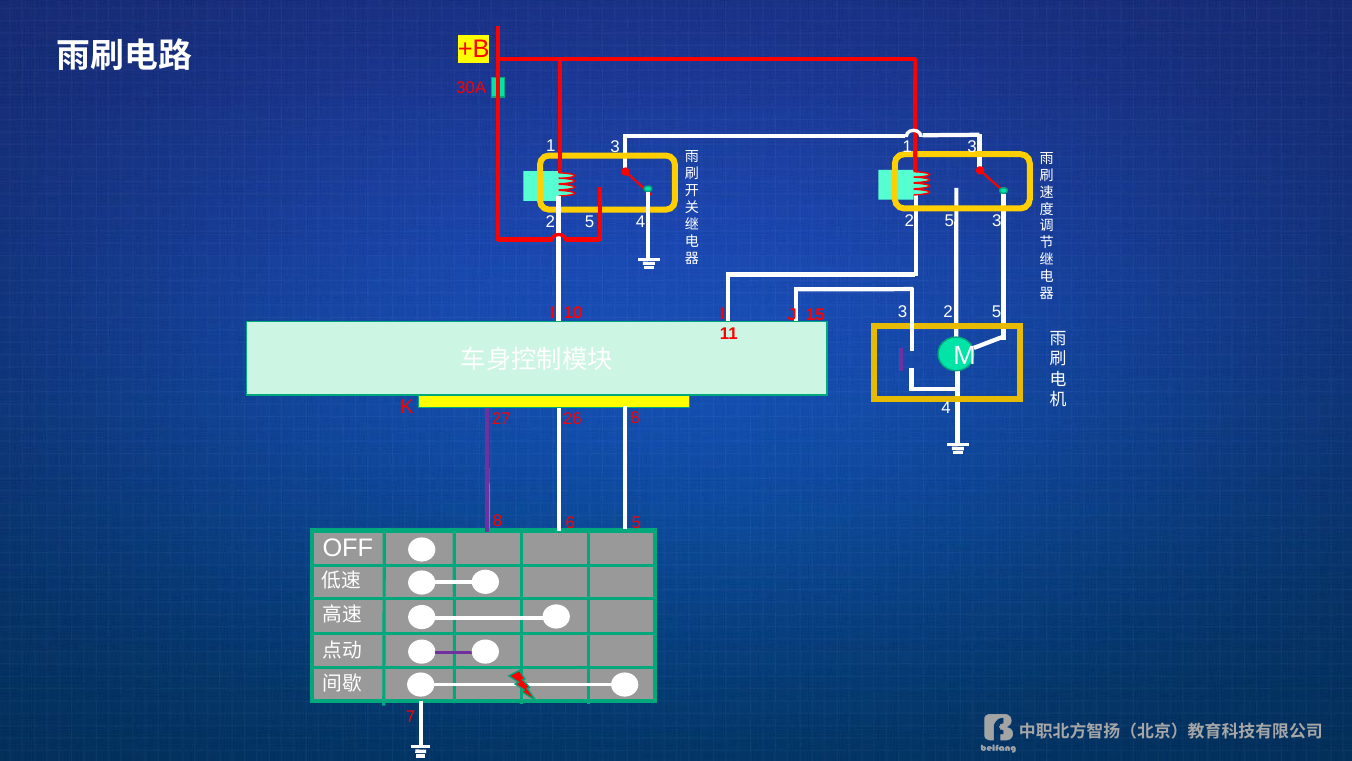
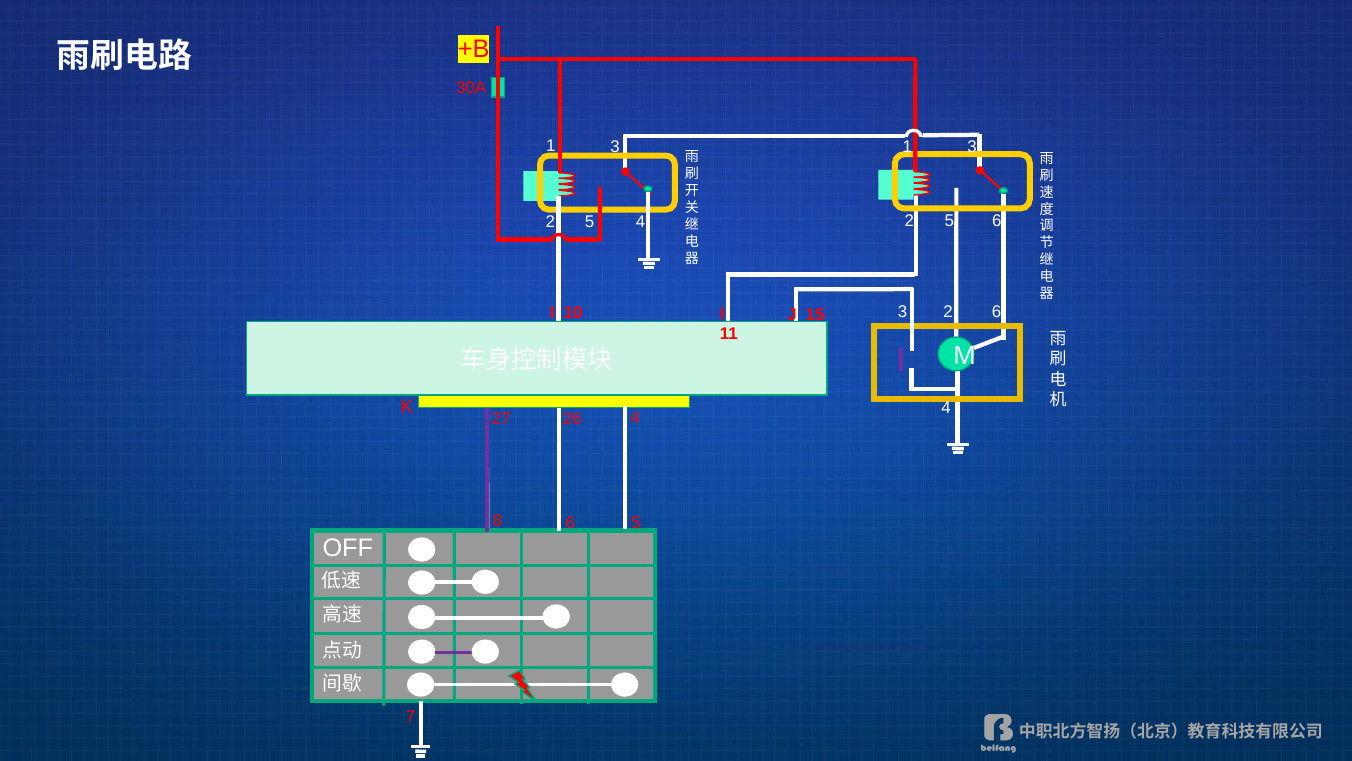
3 at (997, 221): 3 -> 6
3 2 5: 5 -> 6
26 8: 8 -> 4
